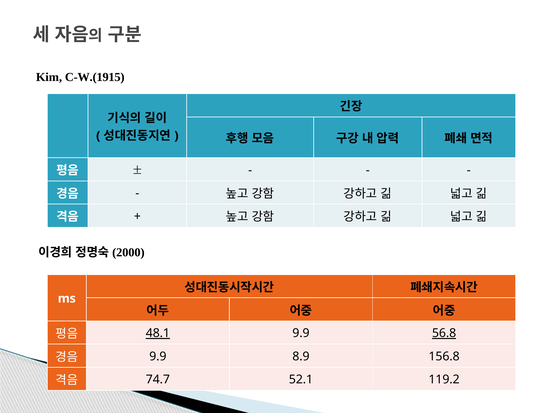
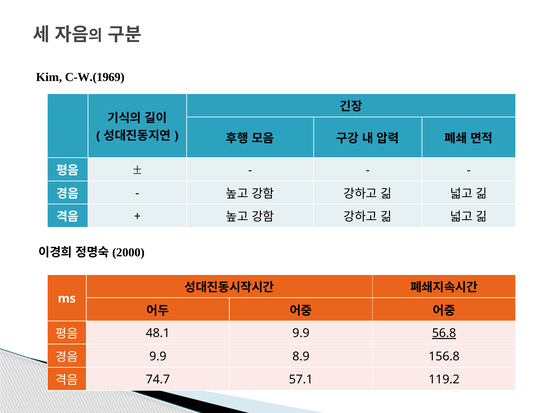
C-W.(1915: C-W.(1915 -> C-W.(1969
48.1 underline: present -> none
52.1: 52.1 -> 57.1
